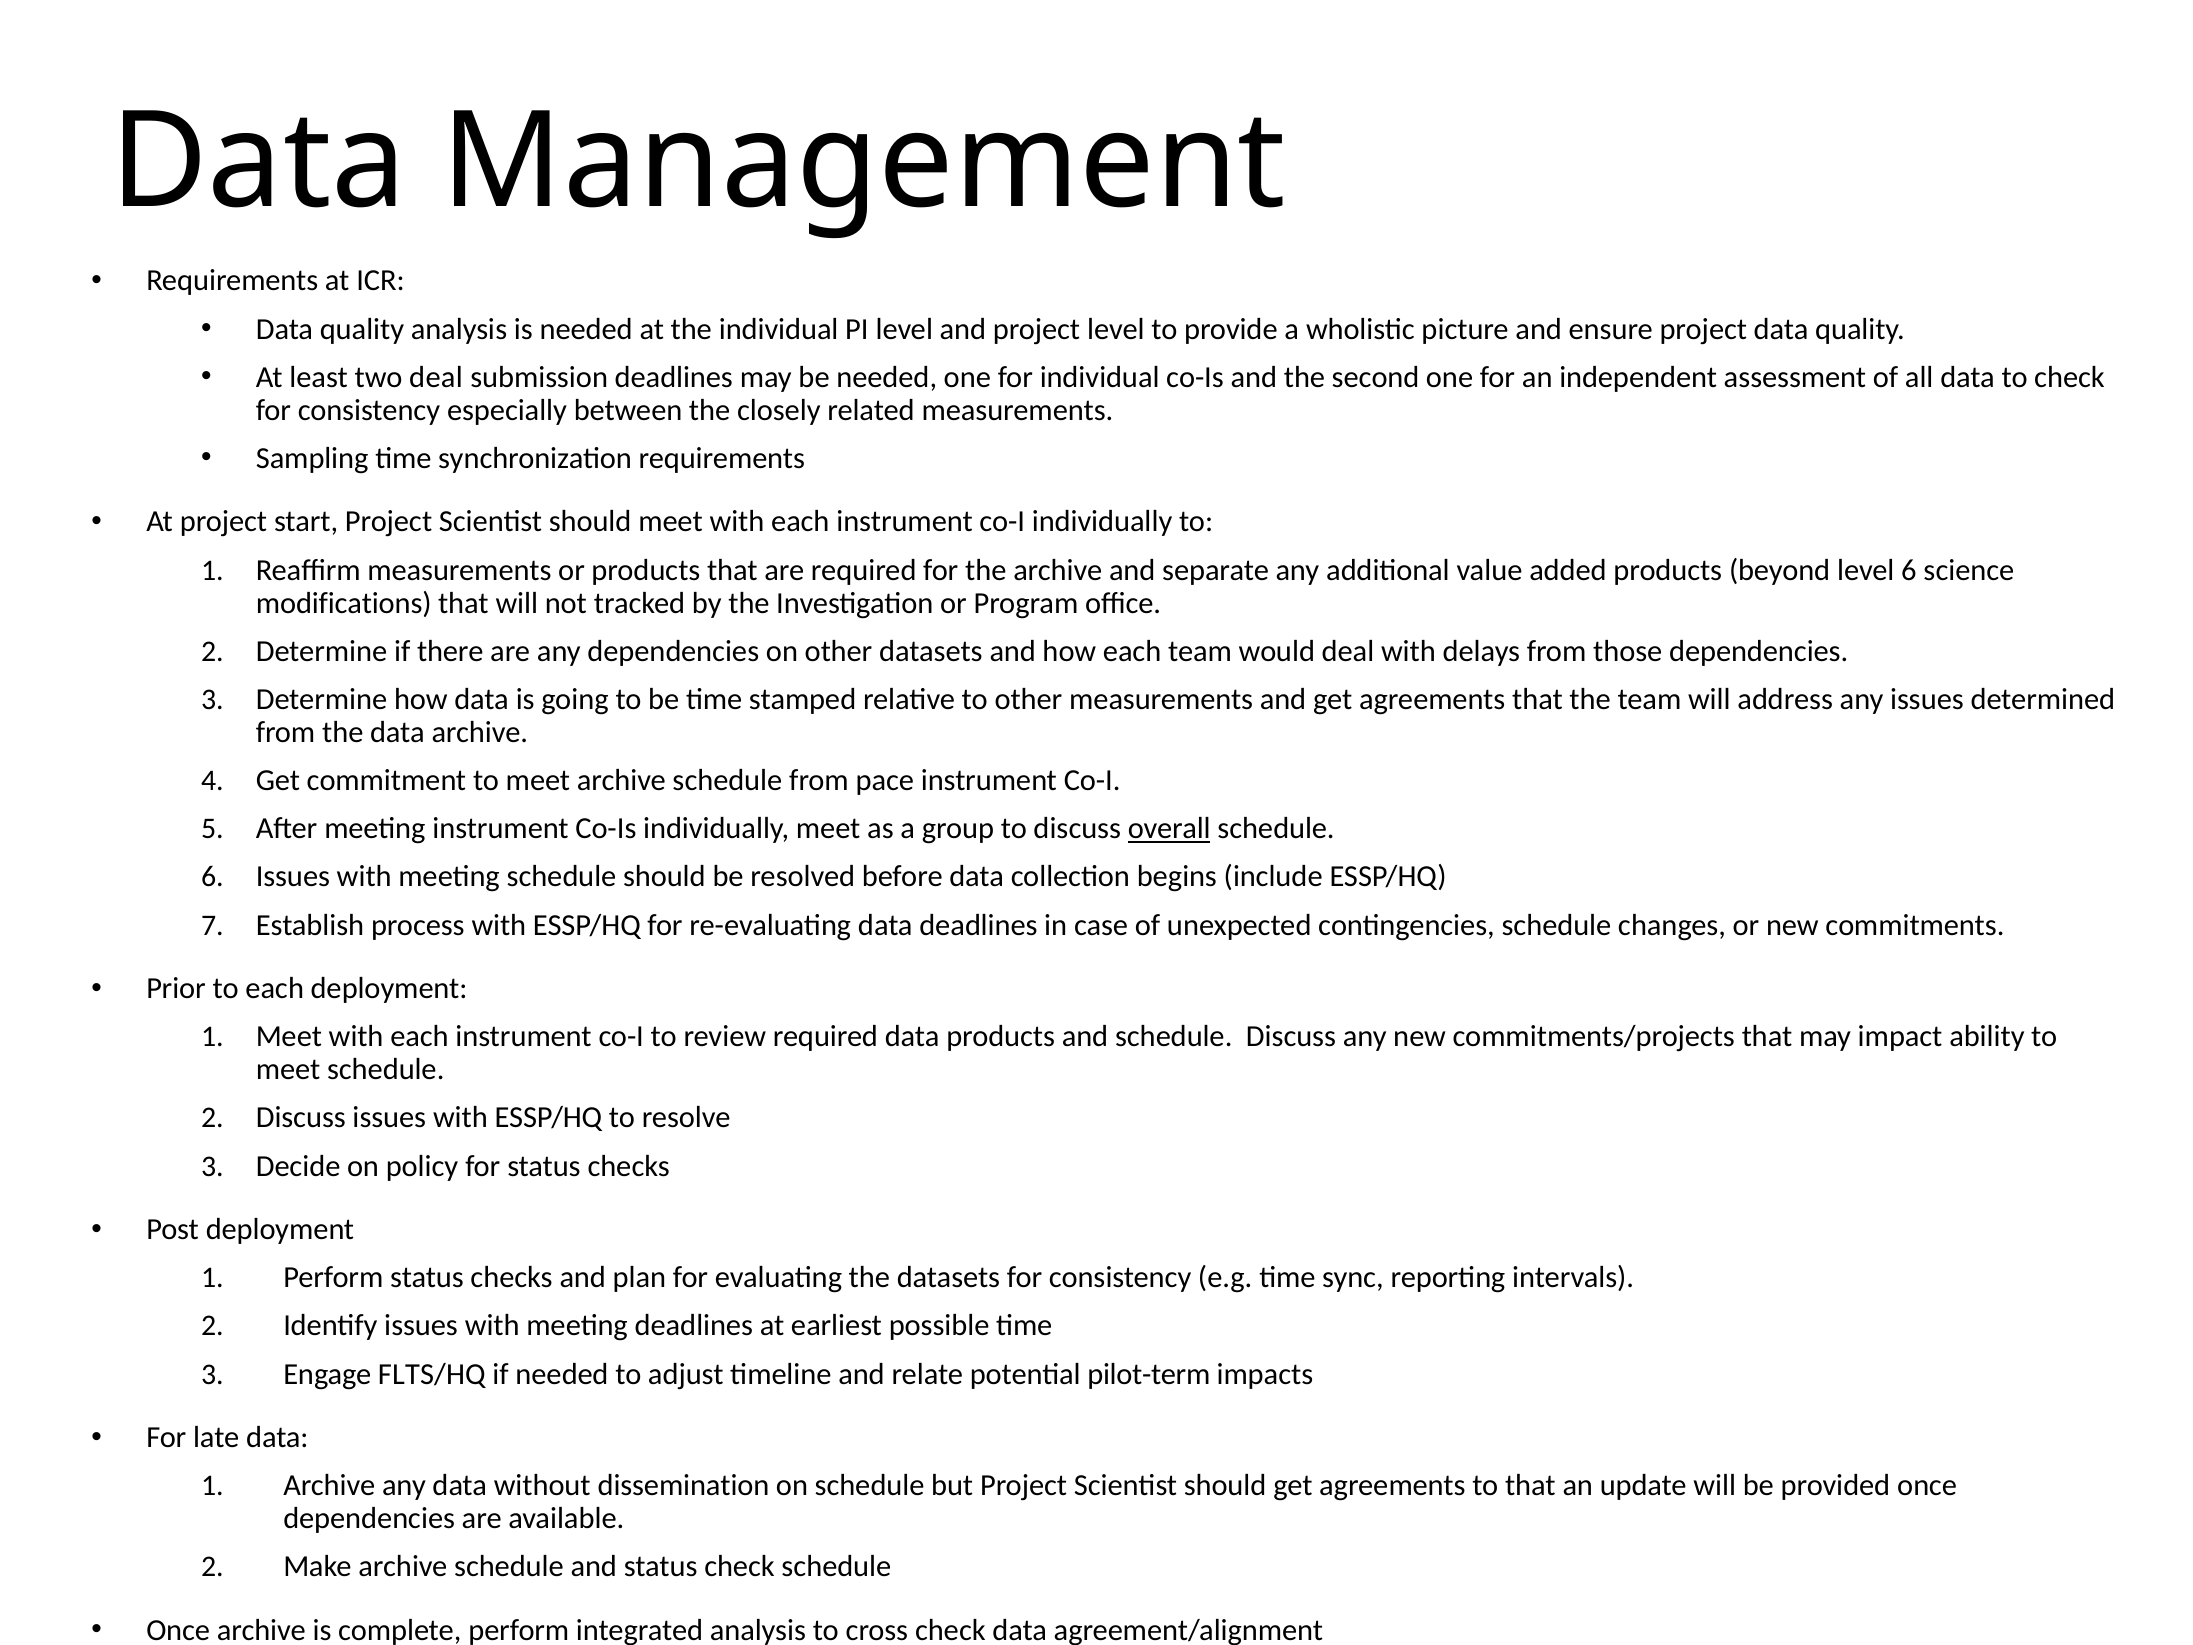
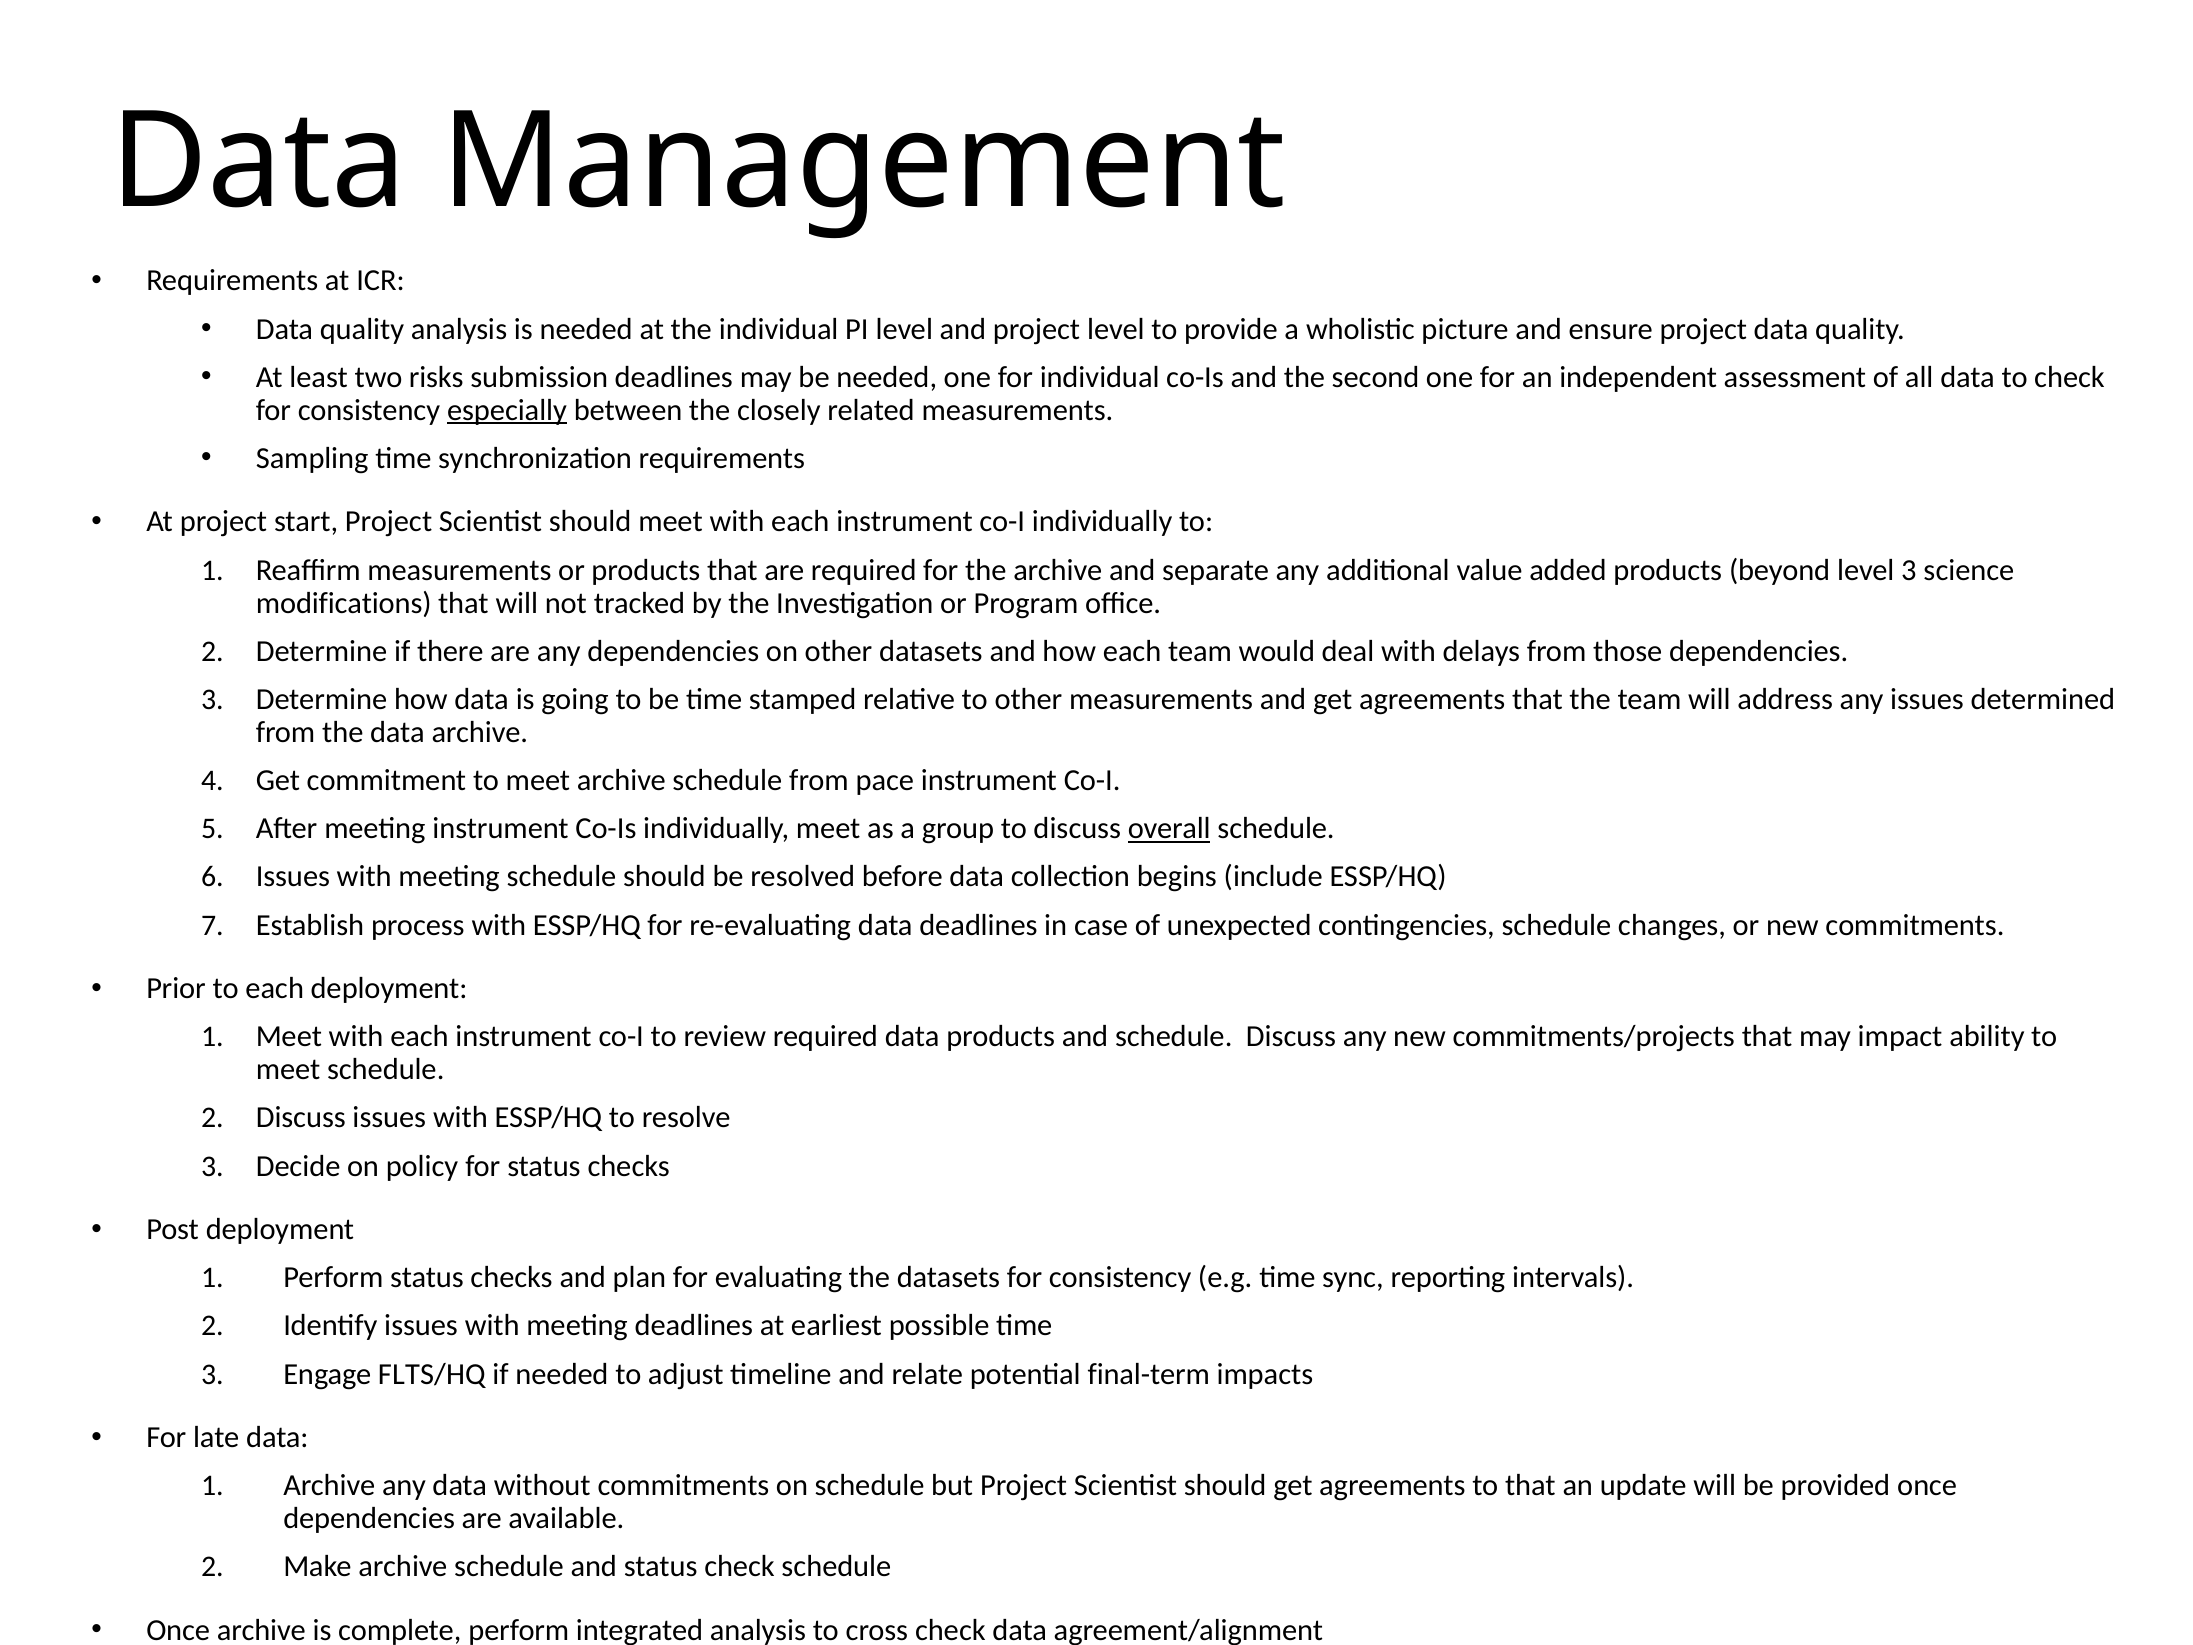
two deal: deal -> risks
especially underline: none -> present
level 6: 6 -> 3
pilot-term: pilot-term -> final-term
without dissemination: dissemination -> commitments
